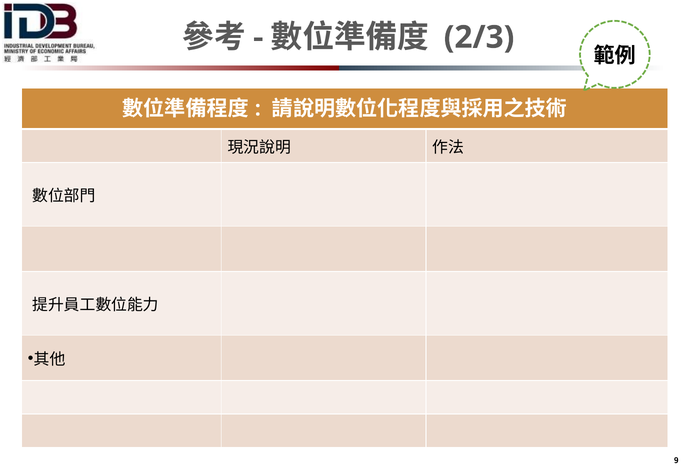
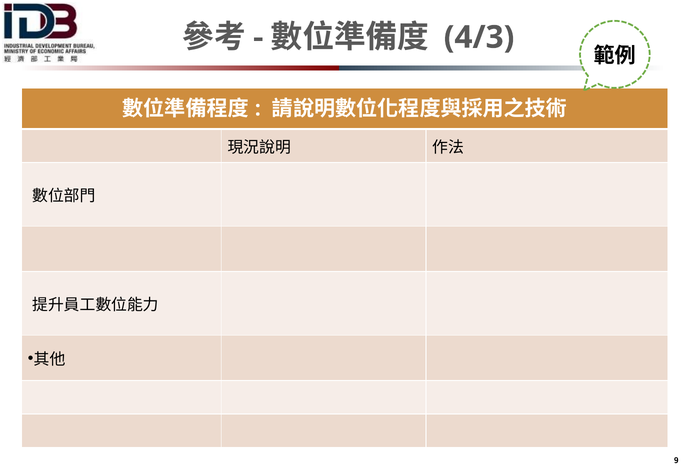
2/3: 2/3 -> 4/3
